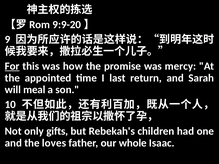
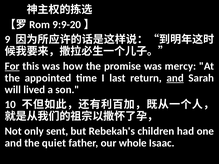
and at (175, 78) underline: none -> present
meal: meal -> lived
gifts: gifts -> sent
loves: loves -> quiet
